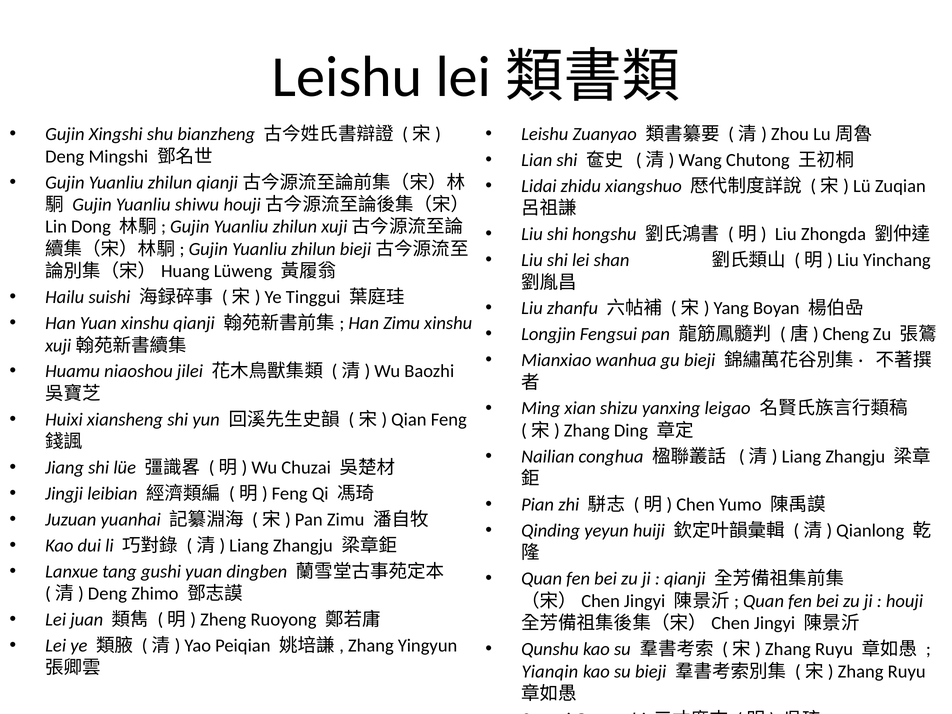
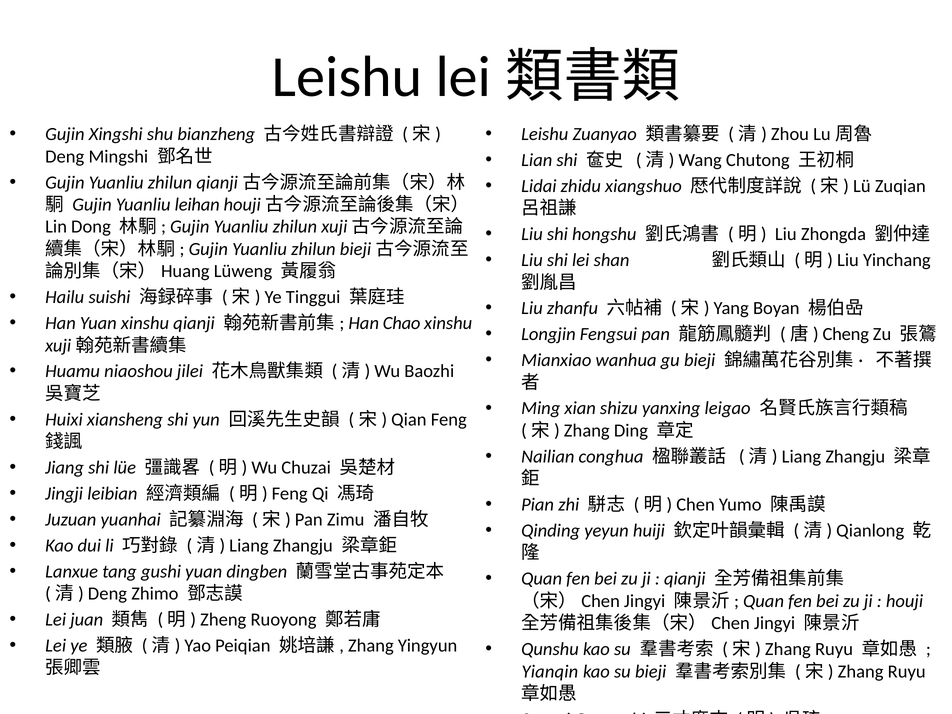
shiwu: shiwu -> leihan
Han Zimu: Zimu -> Chao
